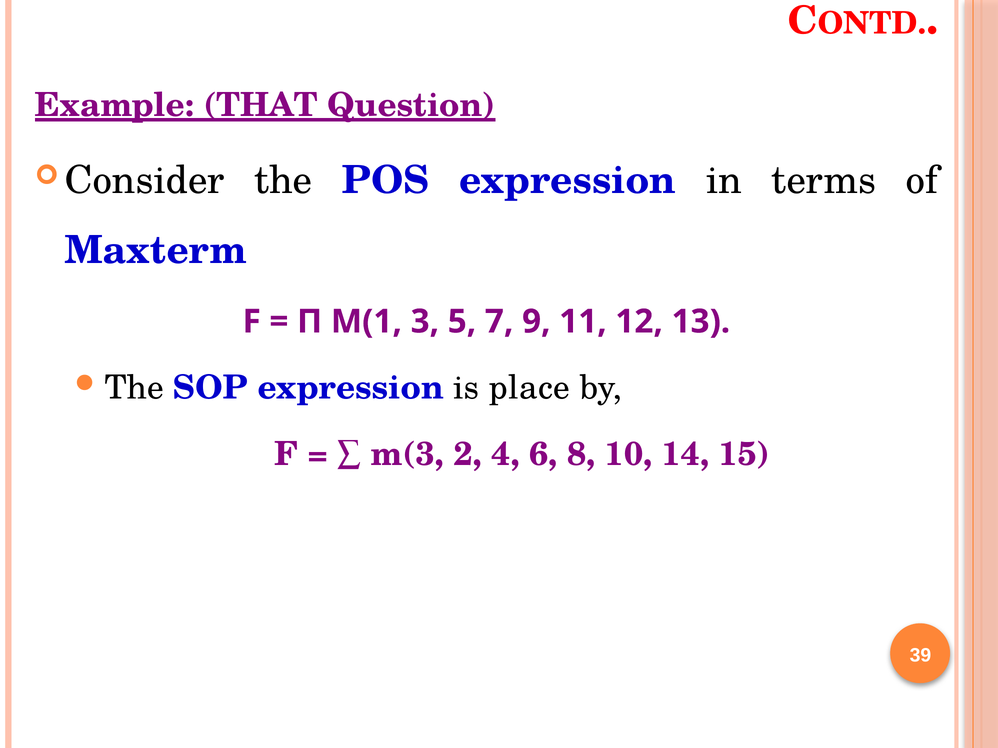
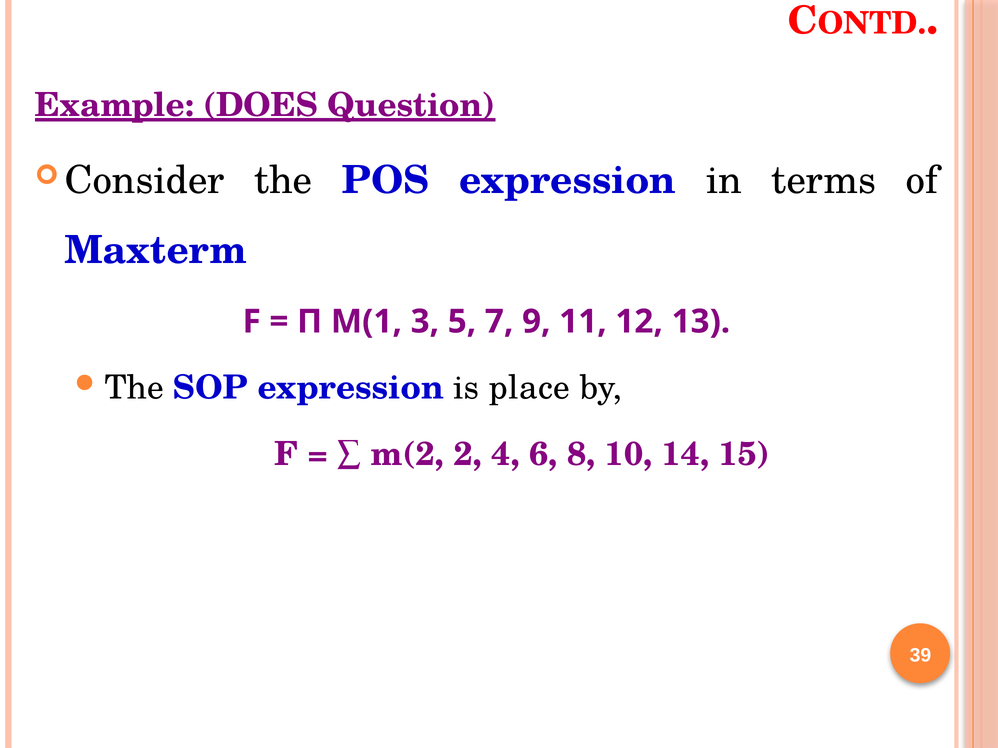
THAT: THAT -> DOES
m(3: m(3 -> m(2
